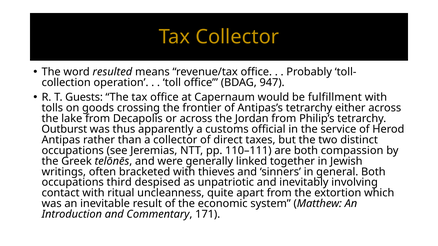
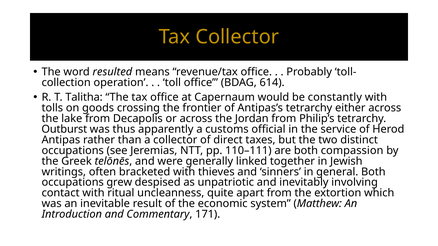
947: 947 -> 614
Guests: Guests -> Talitha
fulfillment: fulfillment -> constantly
third: third -> grew
